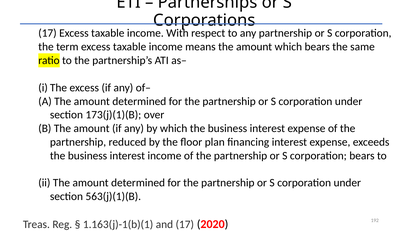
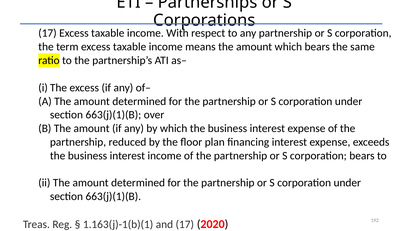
173(j)(1)(B at (113, 115): 173(j)(1)(B -> 663(j)(1)(B
563(j)(1)(B at (113, 196): 563(j)(1)(B -> 663(j)(1)(B
